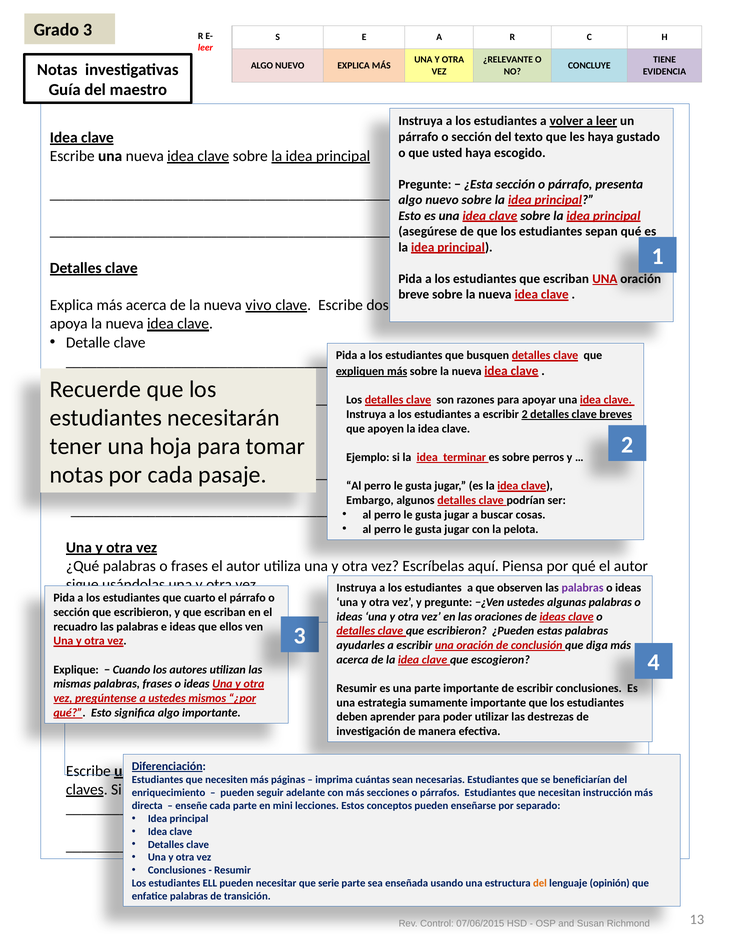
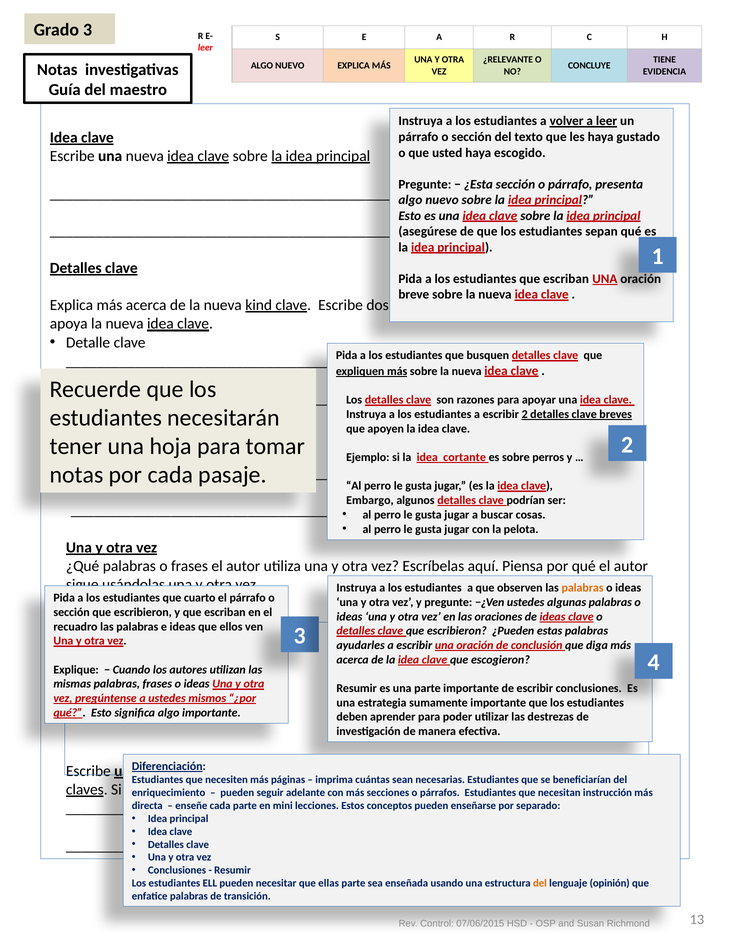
vivo: vivo -> kind
terminar: terminar -> cortante
palabras at (583, 588) colour: purple -> orange
serie: serie -> ellas
